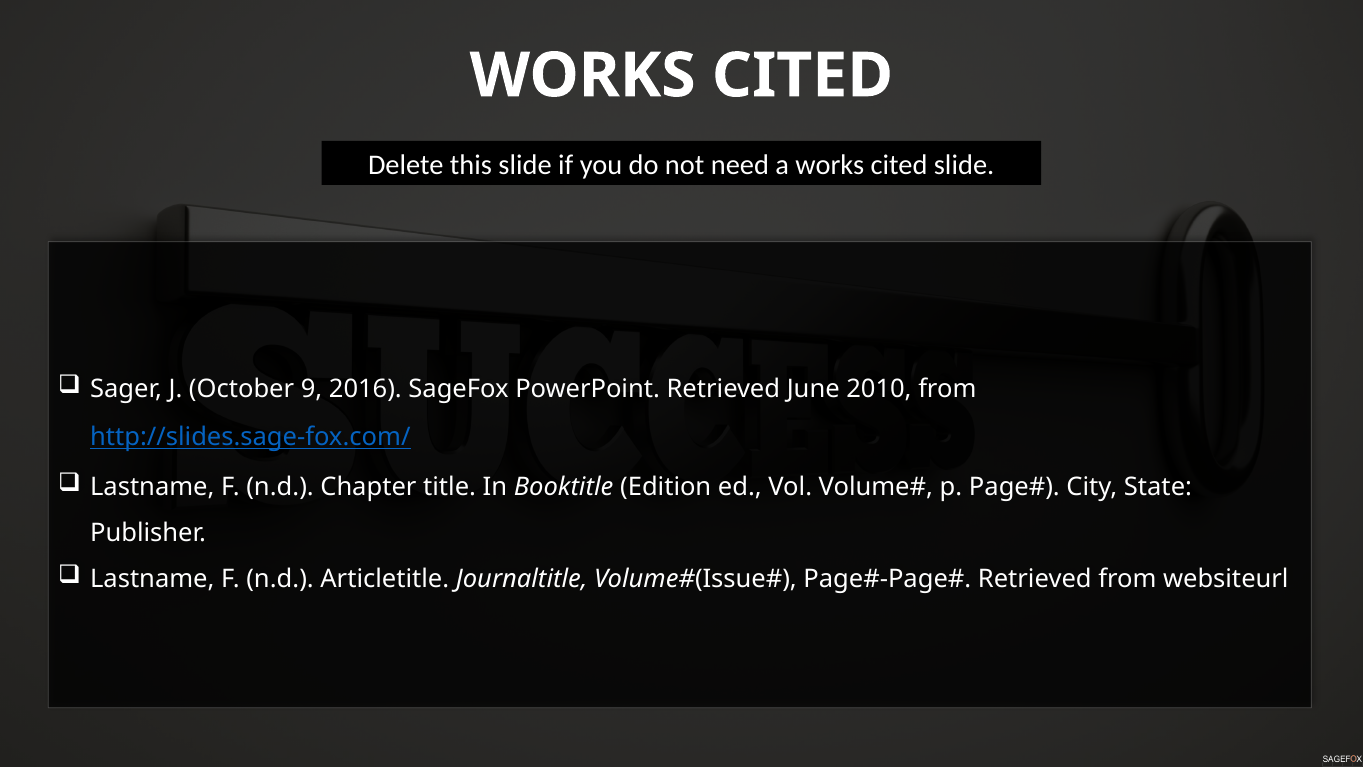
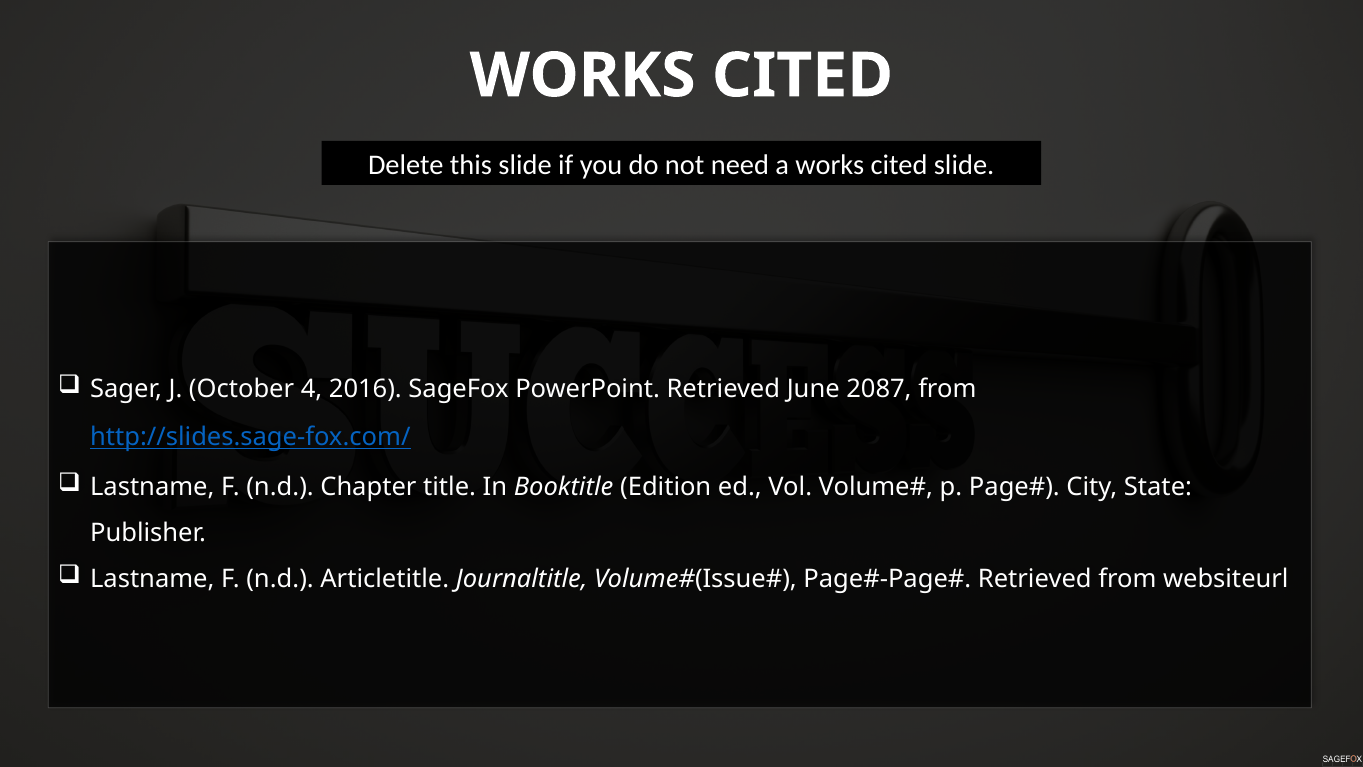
9: 9 -> 4
2010: 2010 -> 2087
